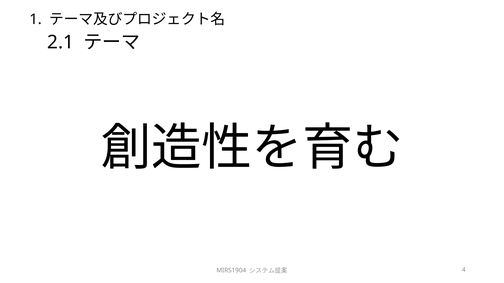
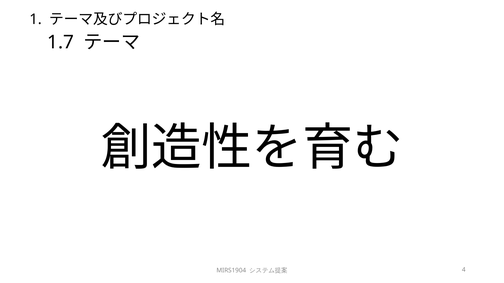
2.1: 2.1 -> 1.7
